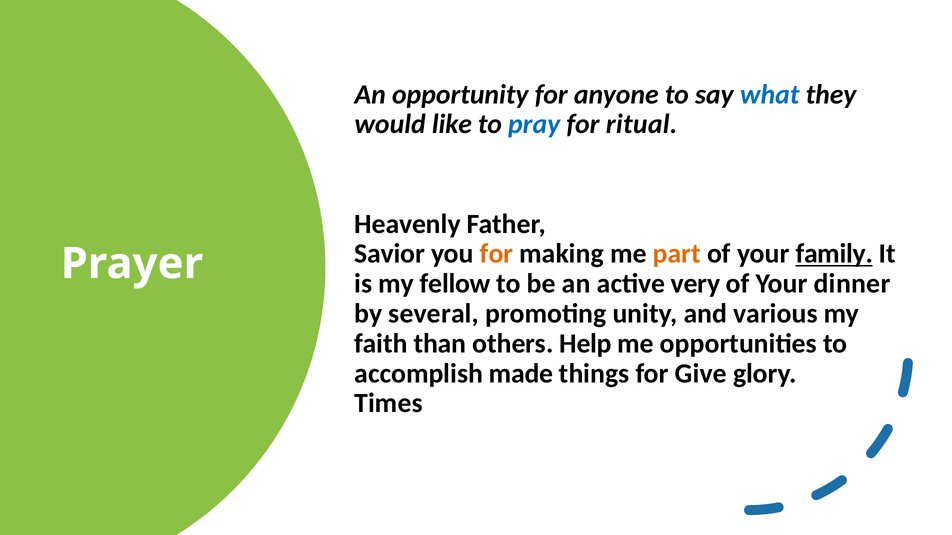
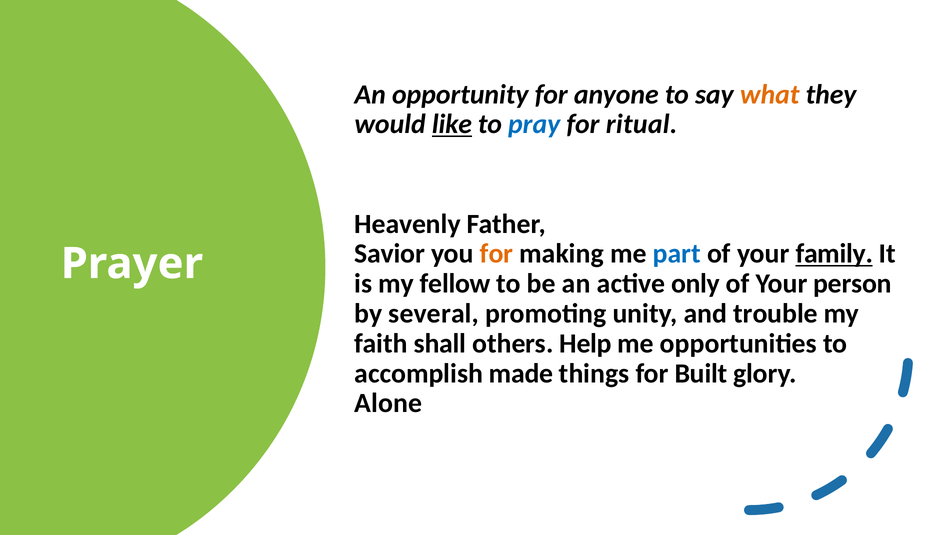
what colour: blue -> orange
like underline: none -> present
part colour: orange -> blue
very: very -> only
dinner: dinner -> person
various: various -> trouble
than: than -> shall
Give: Give -> Built
Times: Times -> Alone
